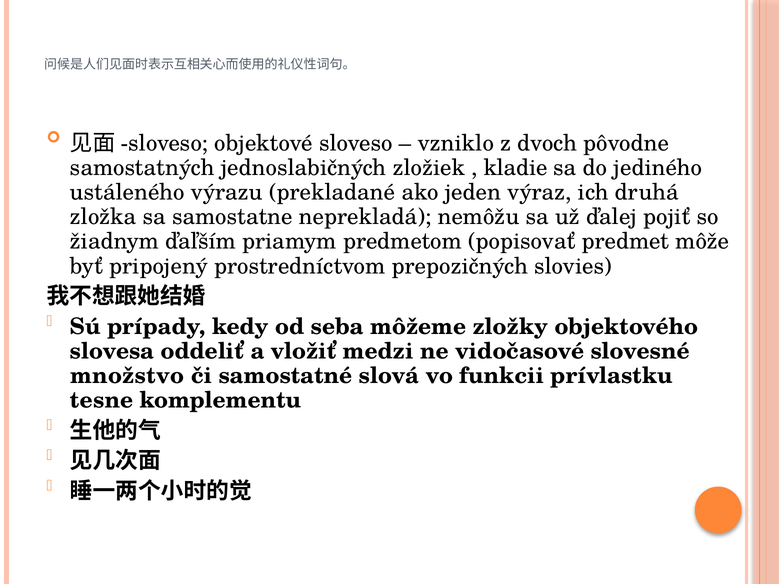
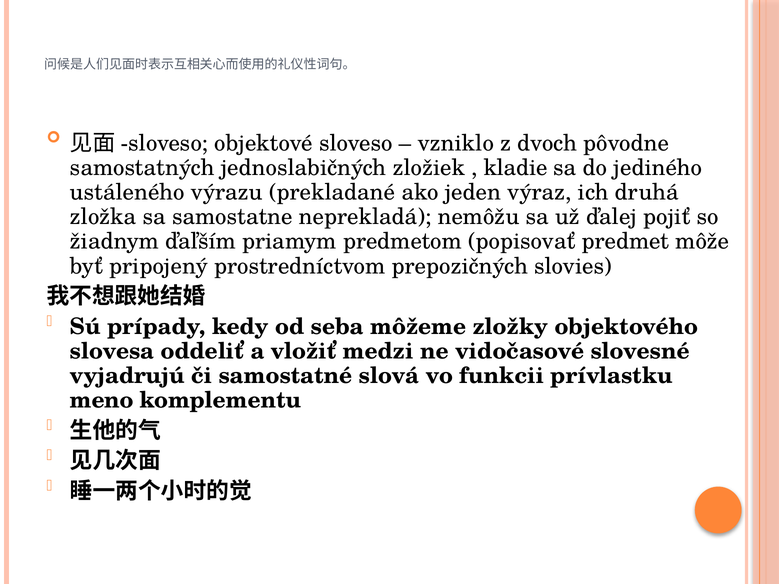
množstvo: množstvo -> vyjadrujú
tesne: tesne -> meno
